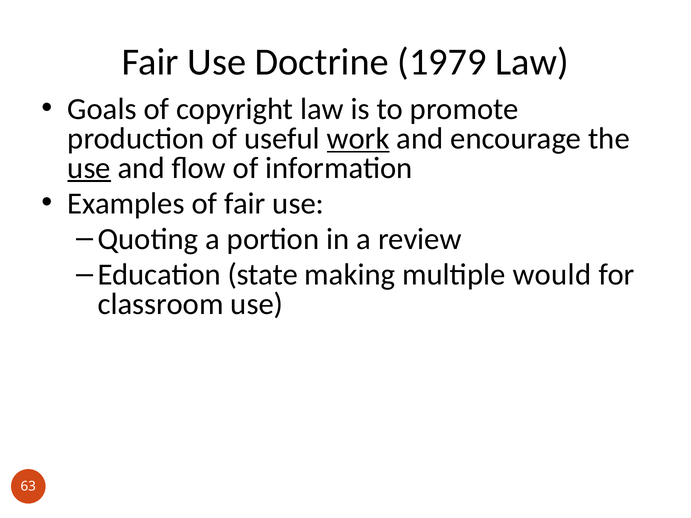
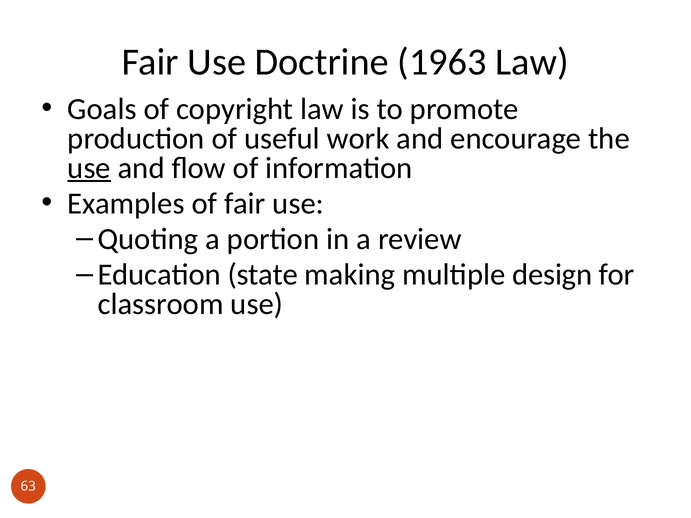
1979: 1979 -> 1963
work underline: present -> none
would: would -> design
